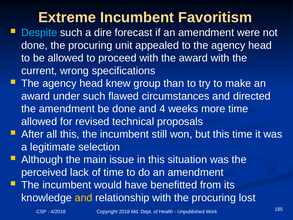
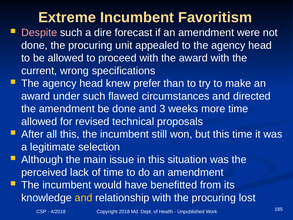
Despite colour: light blue -> pink
group: group -> prefer
4: 4 -> 3
